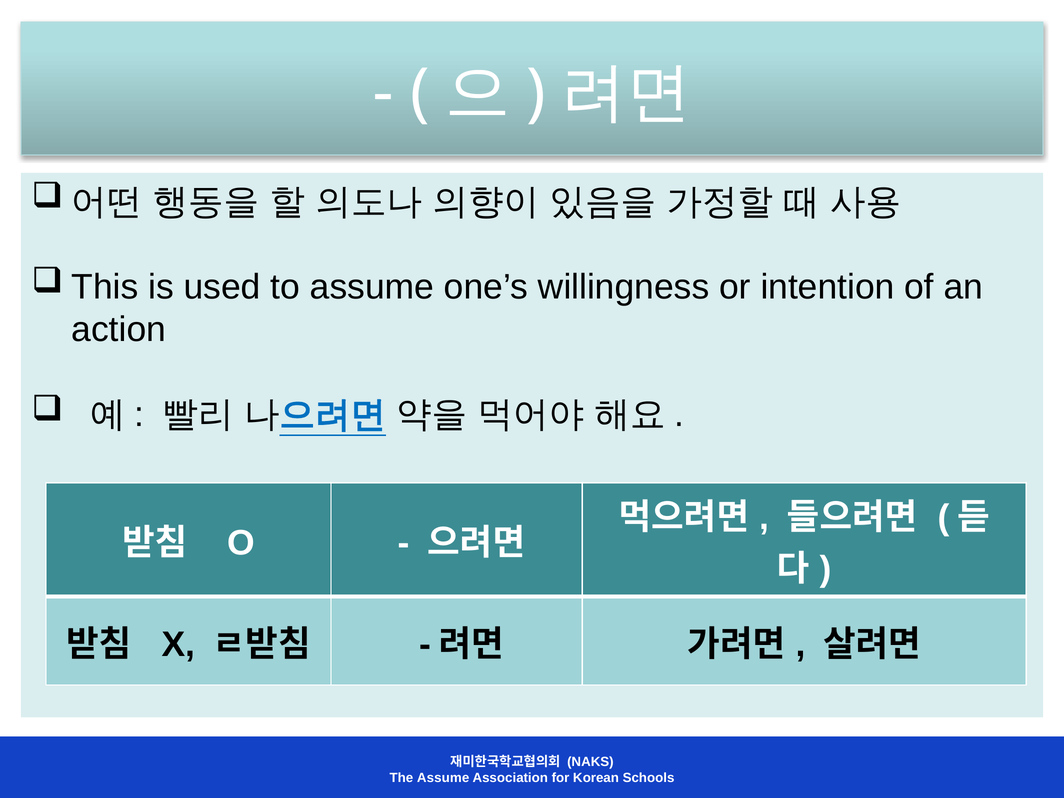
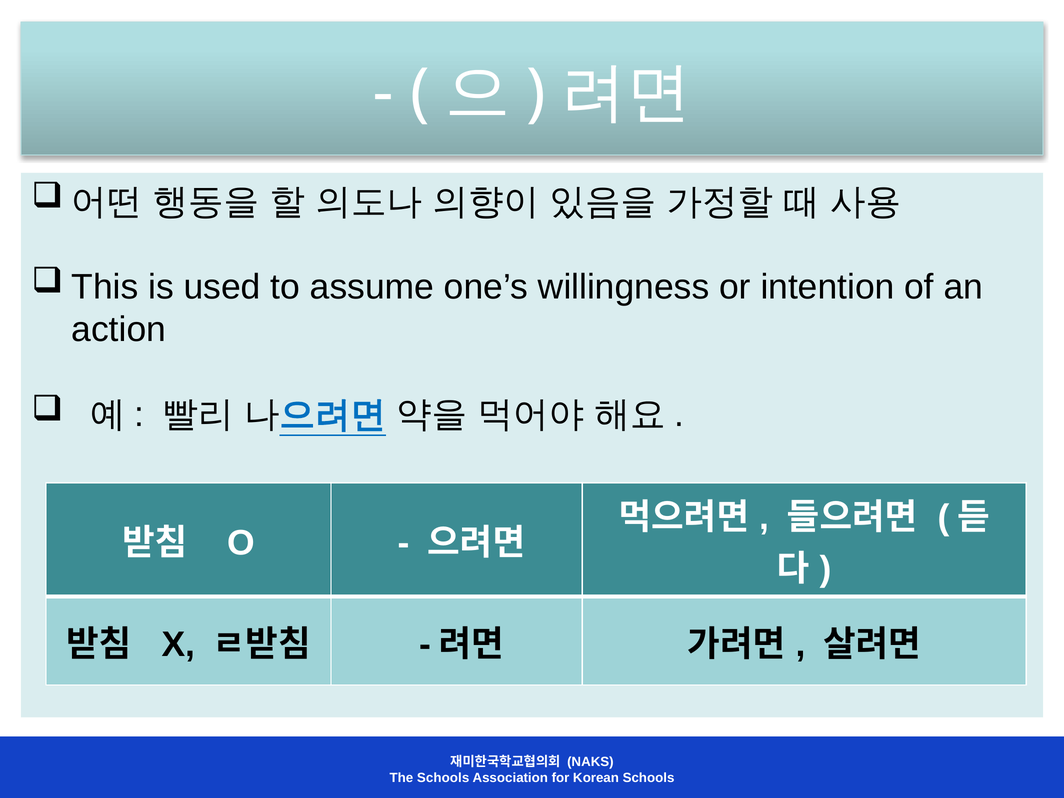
The Assume: Assume -> Schools
